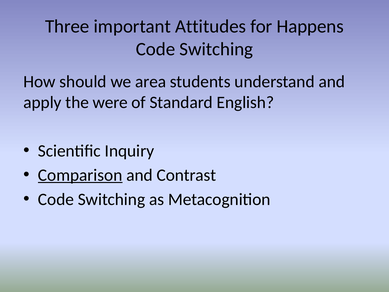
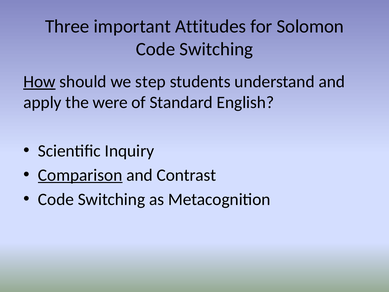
Happens: Happens -> Solomon
How underline: none -> present
area: area -> step
